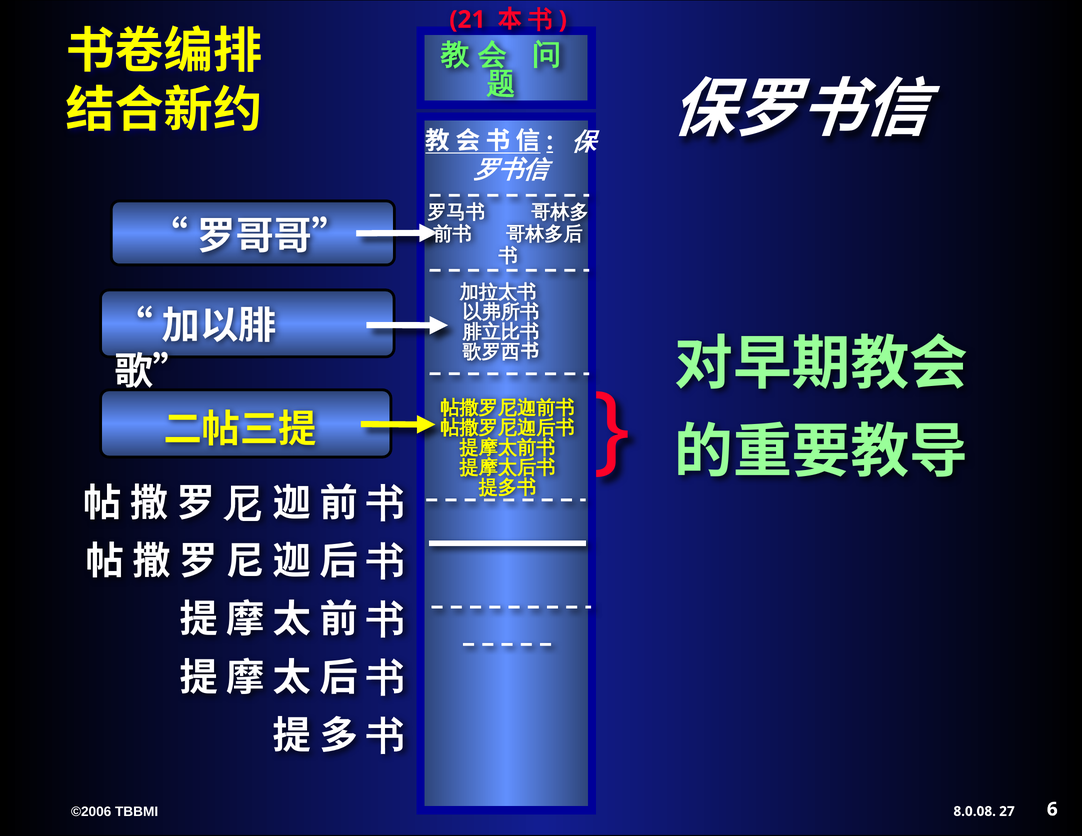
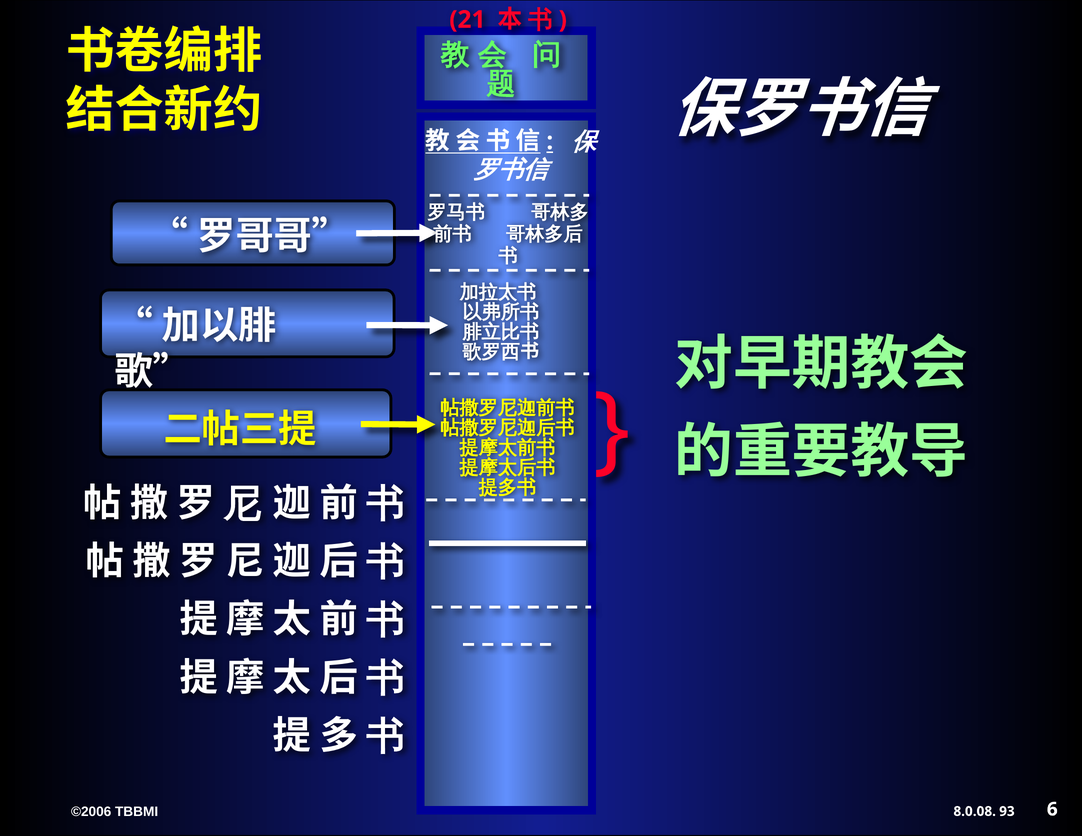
27: 27 -> 93
